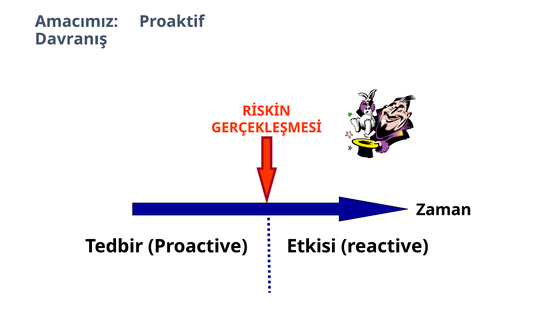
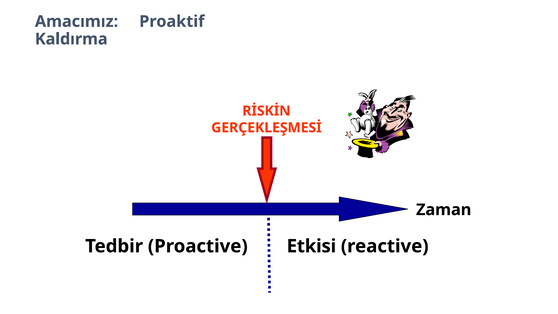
Davranış: Davranış -> Kaldırma
